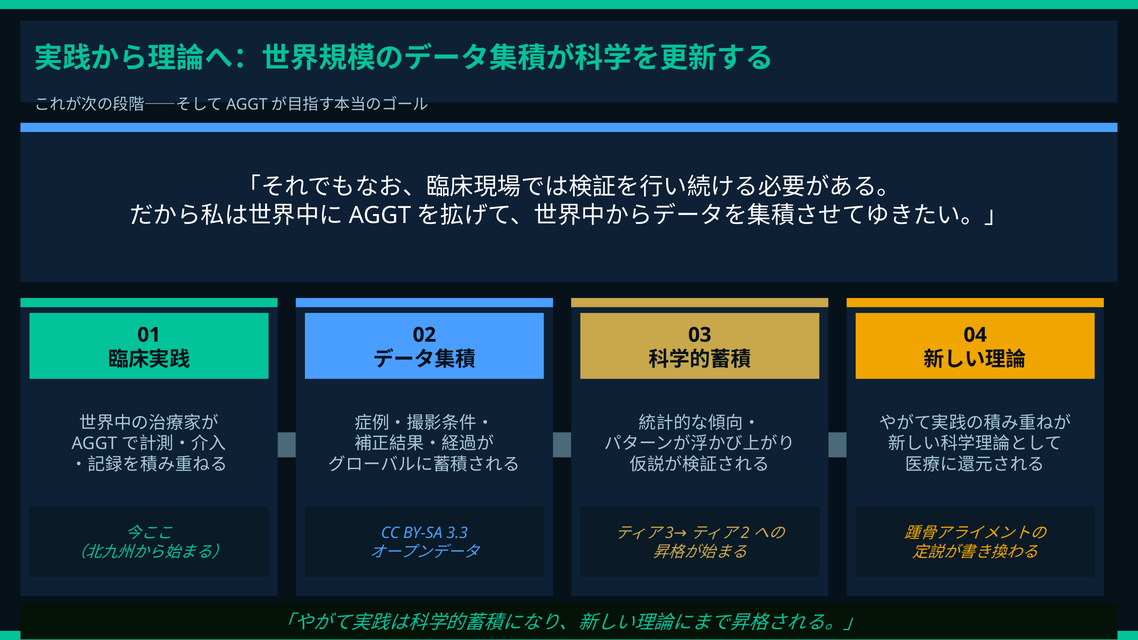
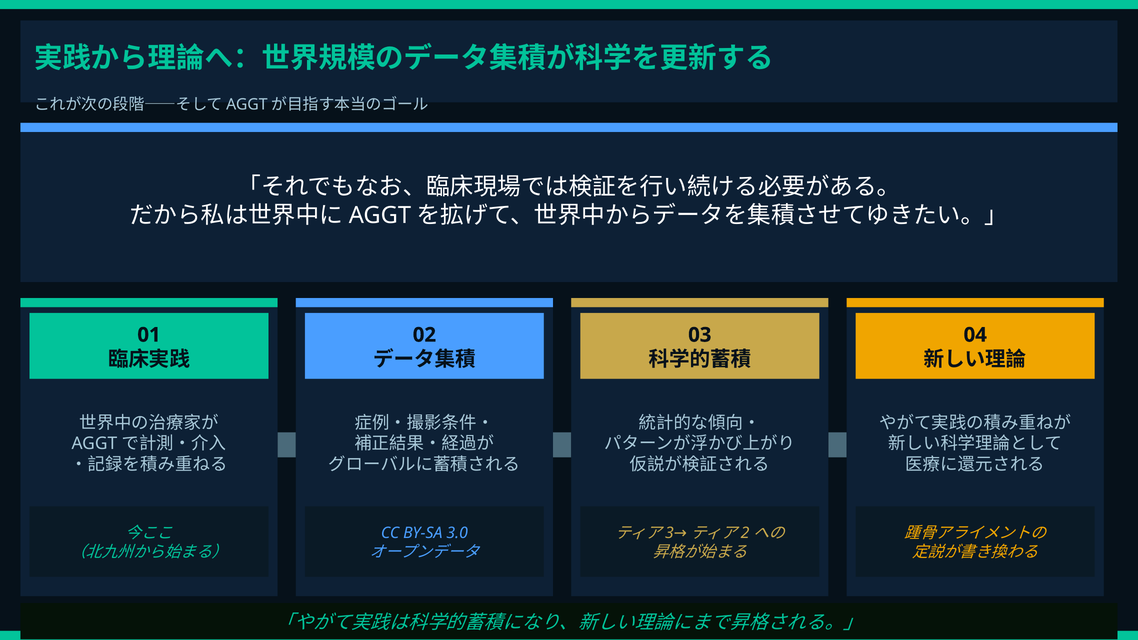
3.3: 3.3 -> 3.0
